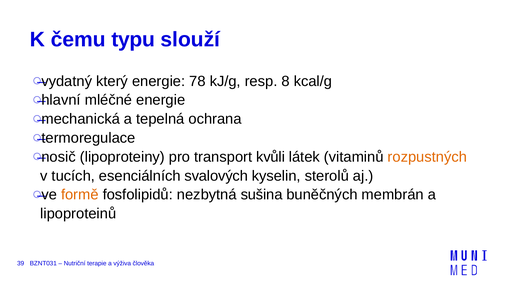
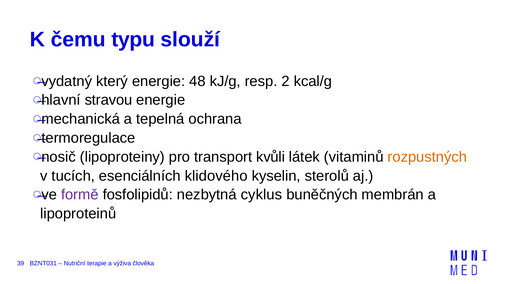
78: 78 -> 48
8: 8 -> 2
mléčné: mléčné -> stravou
svalových: svalových -> klidového
formě colour: orange -> purple
sušina: sušina -> cyklus
